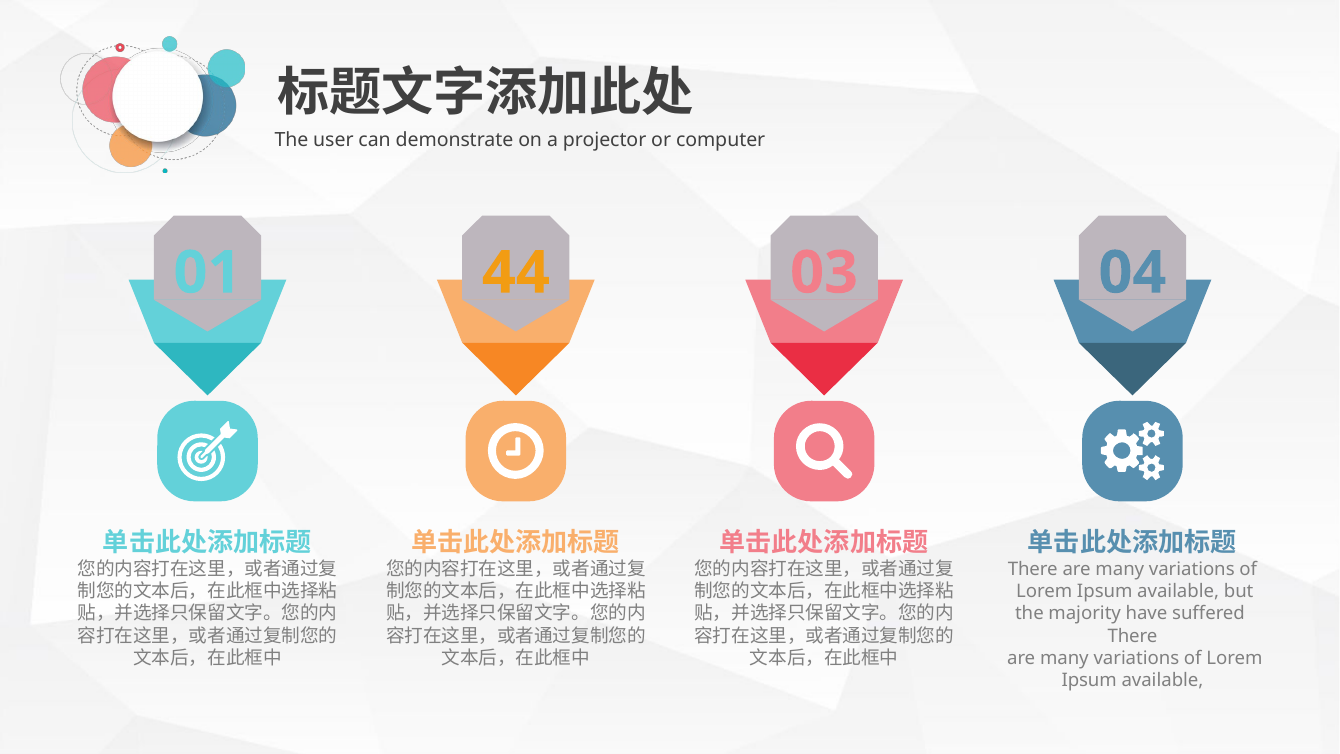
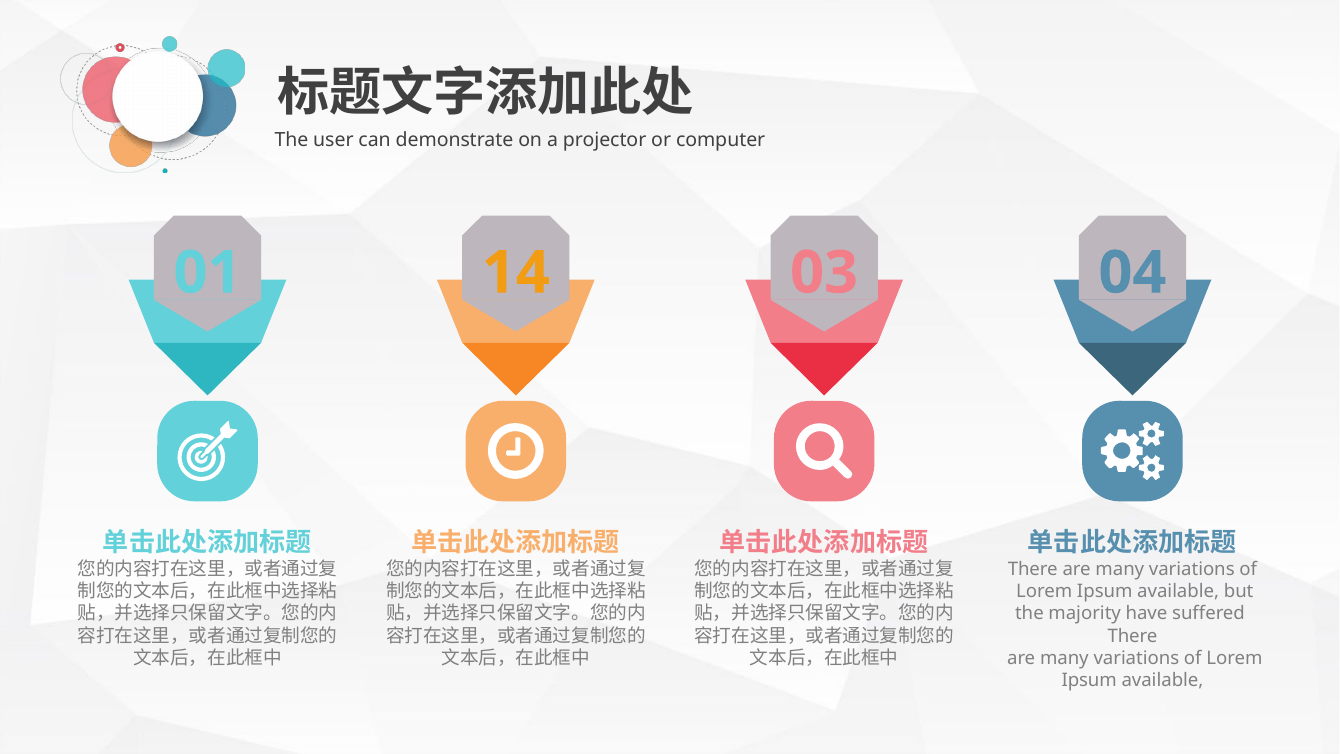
44: 44 -> 14
